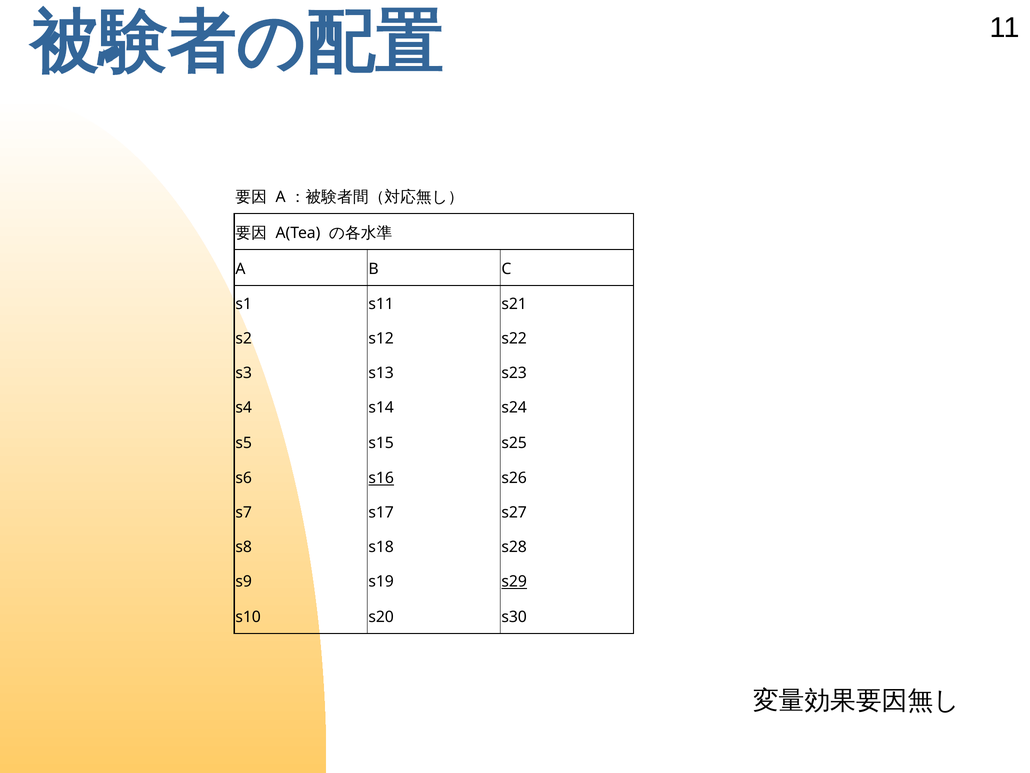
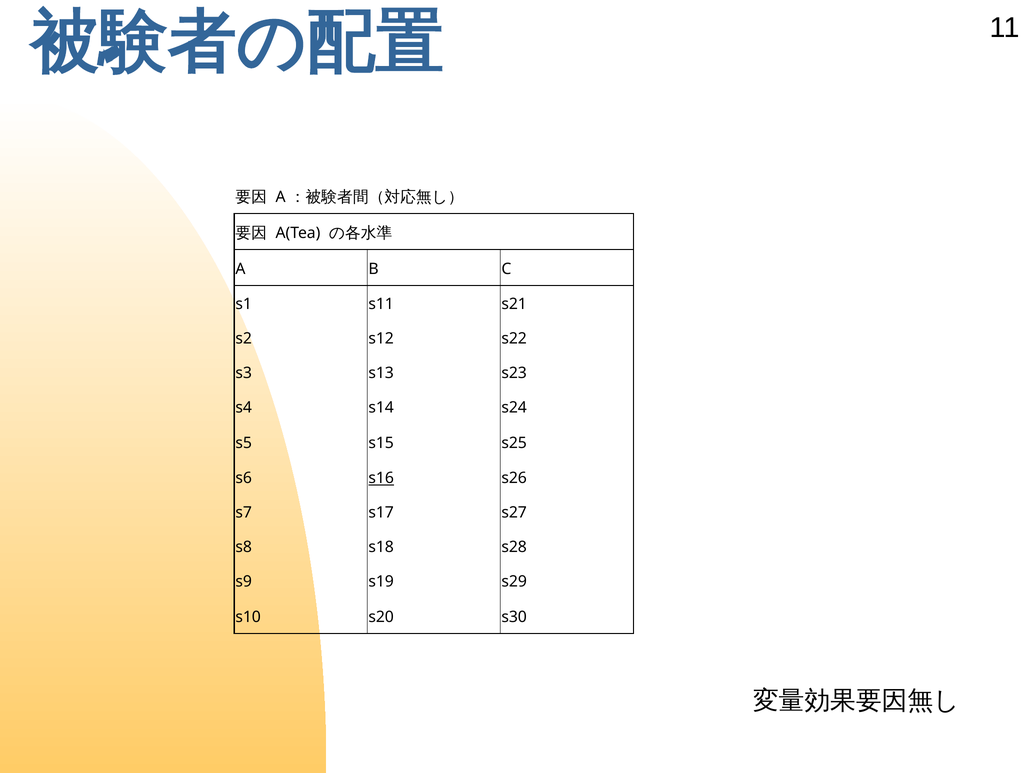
s29 underline: present -> none
